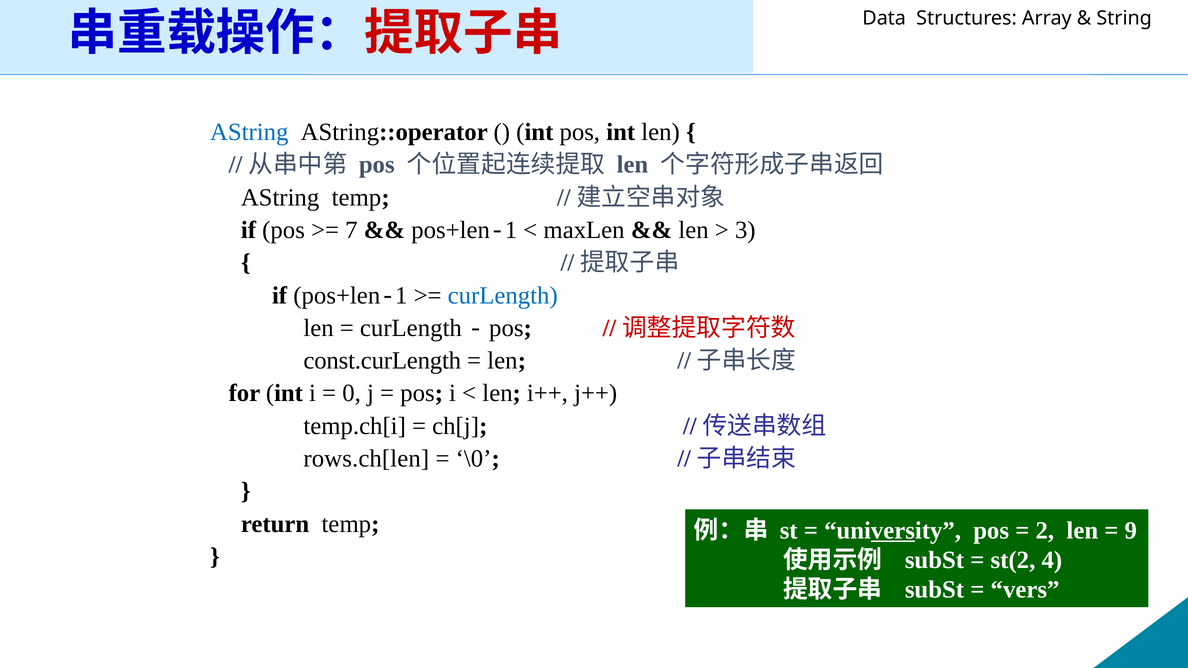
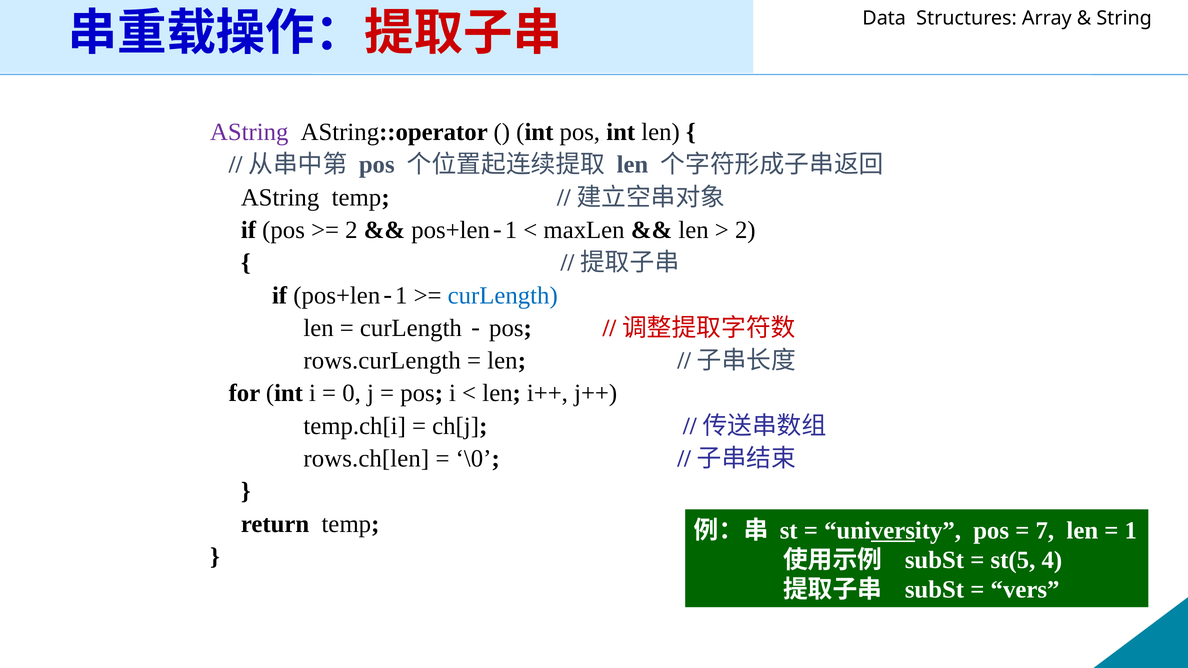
AString at (249, 132) colour: blue -> purple
7 at (351, 230): 7 -> 2
3 at (745, 230): 3 -> 2
const.curLength: const.curLength -> rows.curLength
2: 2 -> 7
9: 9 -> 1
st(2: st(2 -> st(5
